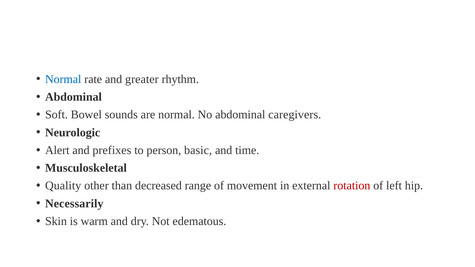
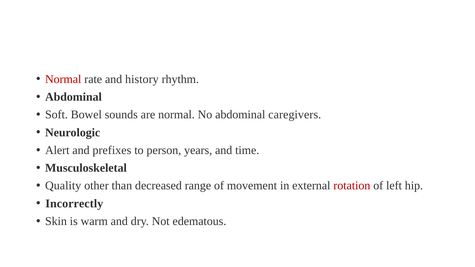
Normal at (63, 79) colour: blue -> red
greater: greater -> history
basic: basic -> years
Necessarily: Necessarily -> Incorrectly
